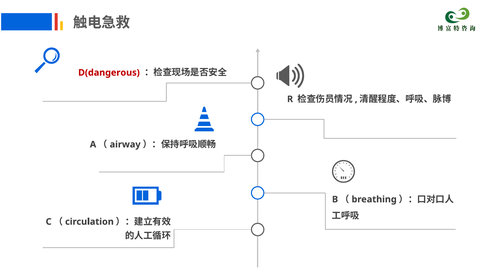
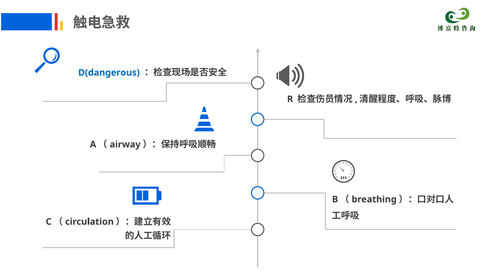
D(dangerous colour: red -> blue
